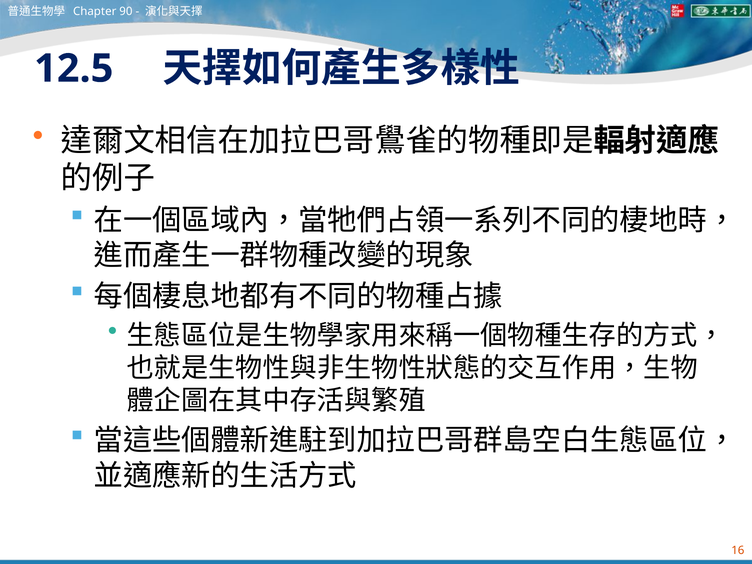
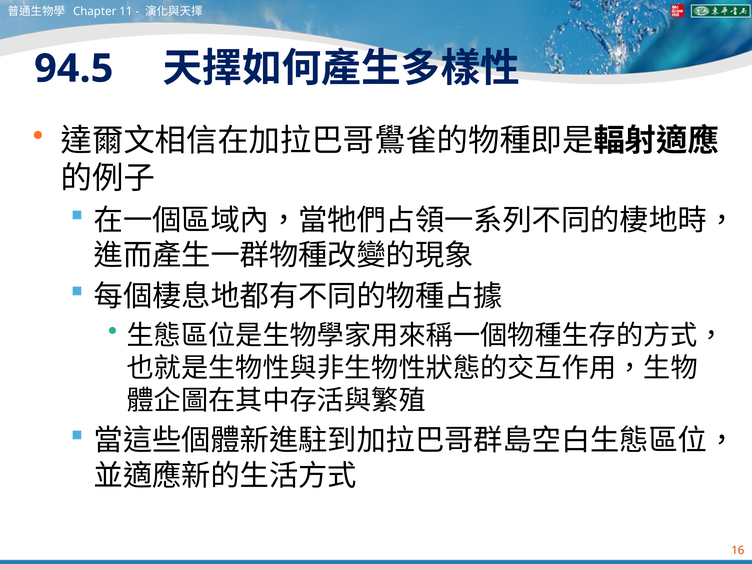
90: 90 -> 11
12.5: 12.5 -> 94.5
